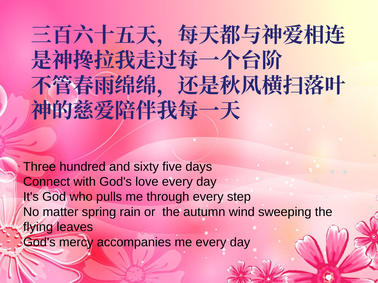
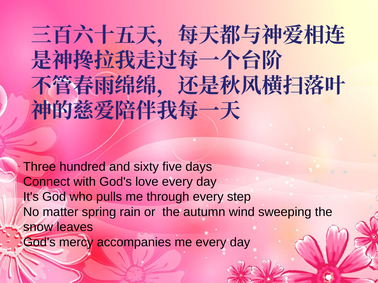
flying: flying -> snow
